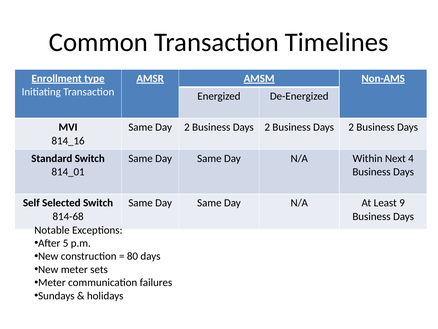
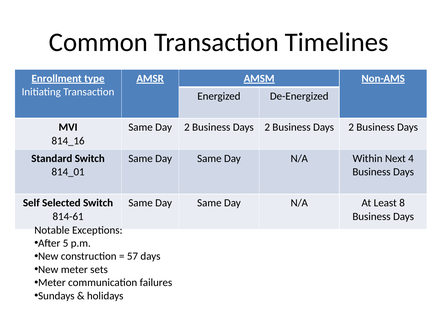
9: 9 -> 8
814-68: 814-68 -> 814-61
80: 80 -> 57
